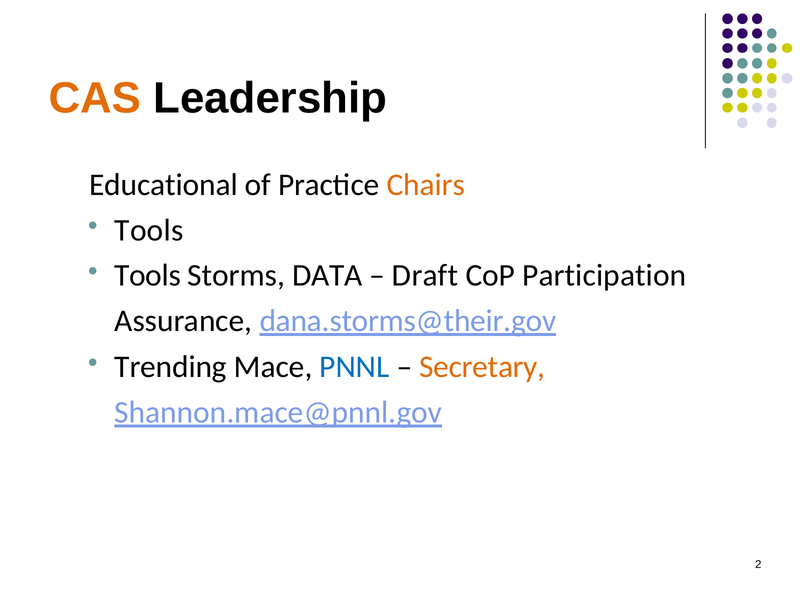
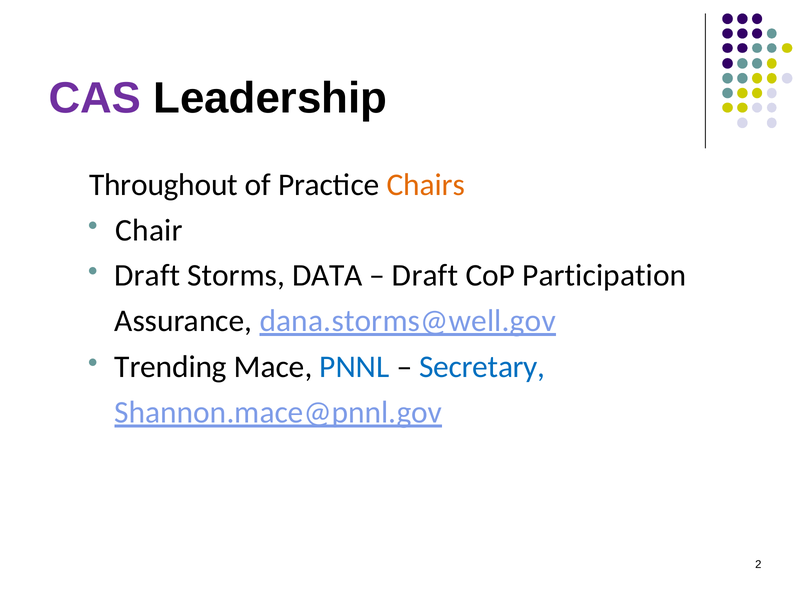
CAS colour: orange -> purple
Educational: Educational -> Throughout
Tools at (149, 230): Tools -> Chair
Tools at (148, 276): Tools -> Draft
dana.storms@their.gov: dana.storms@their.gov -> dana.storms@well.gov
Secretary colour: orange -> blue
